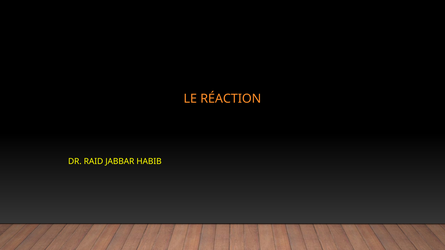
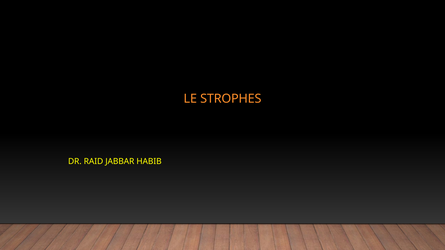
RÉACTION: RÉACTION -> STROPHES
